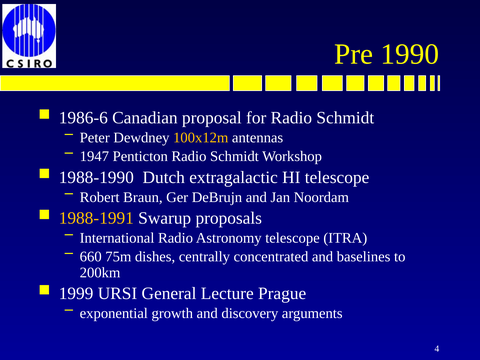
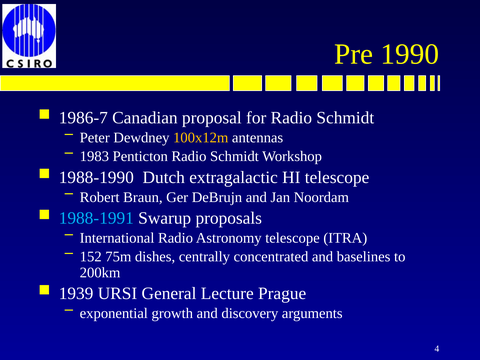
1986-6: 1986-6 -> 1986-7
1947: 1947 -> 1983
1988-1991 colour: yellow -> light blue
660: 660 -> 152
1999: 1999 -> 1939
